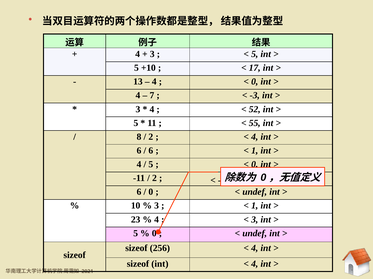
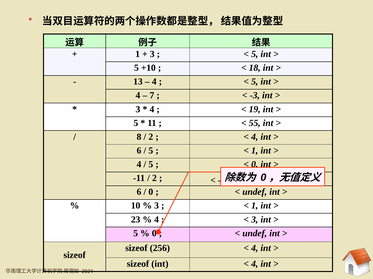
4 at (138, 54): 4 -> 1
17: 17 -> 18
0 at (255, 82): 0 -> 5
52: 52 -> 19
6 at (151, 151): 6 -> 5
